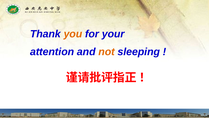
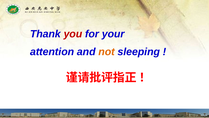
you colour: orange -> red
